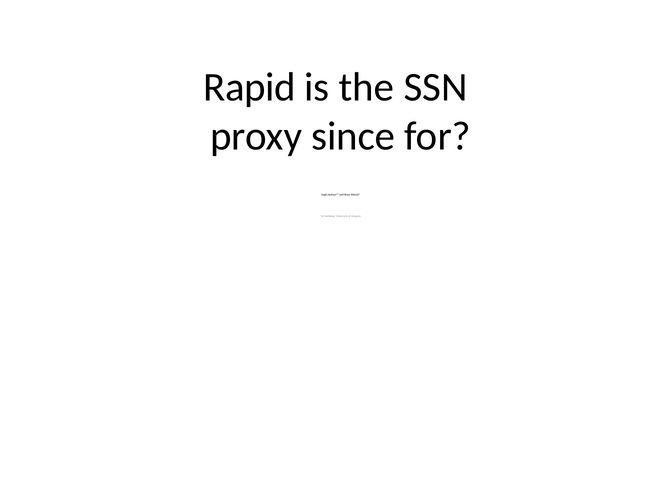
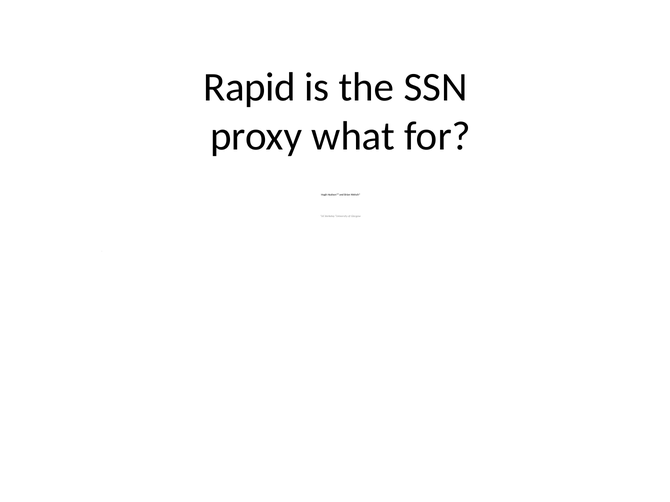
since: since -> what
